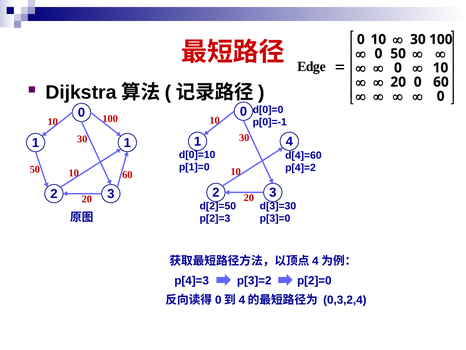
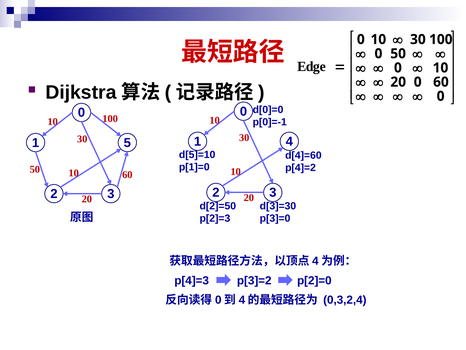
1 1: 1 -> 5
d[0]=10: d[0]=10 -> d[5]=10
